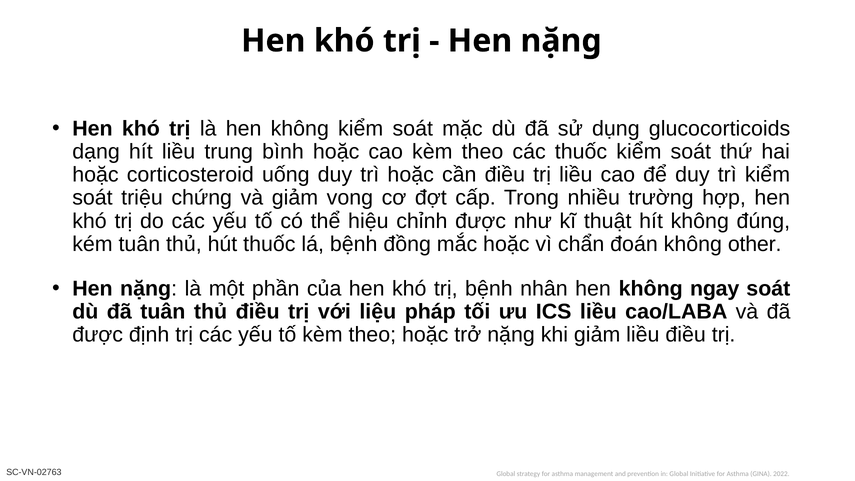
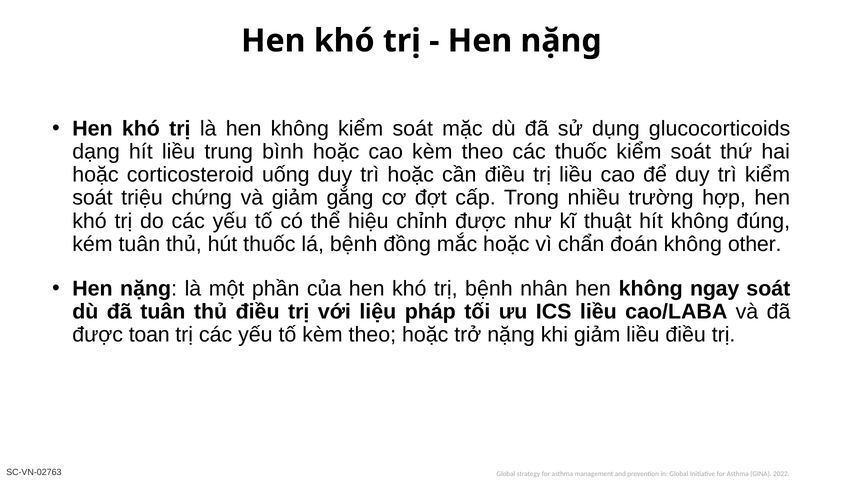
vong: vong -> gắng
định: định -> toan
